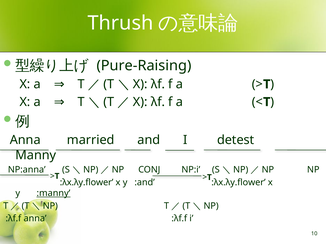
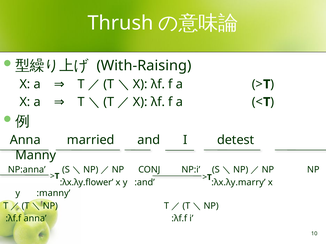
Pure-Raising: Pure-Raising -> With-Raising
:and :λx.λy.flower: :λx.λy.flower -> :λx.λy.marry
:manny underline: present -> none
